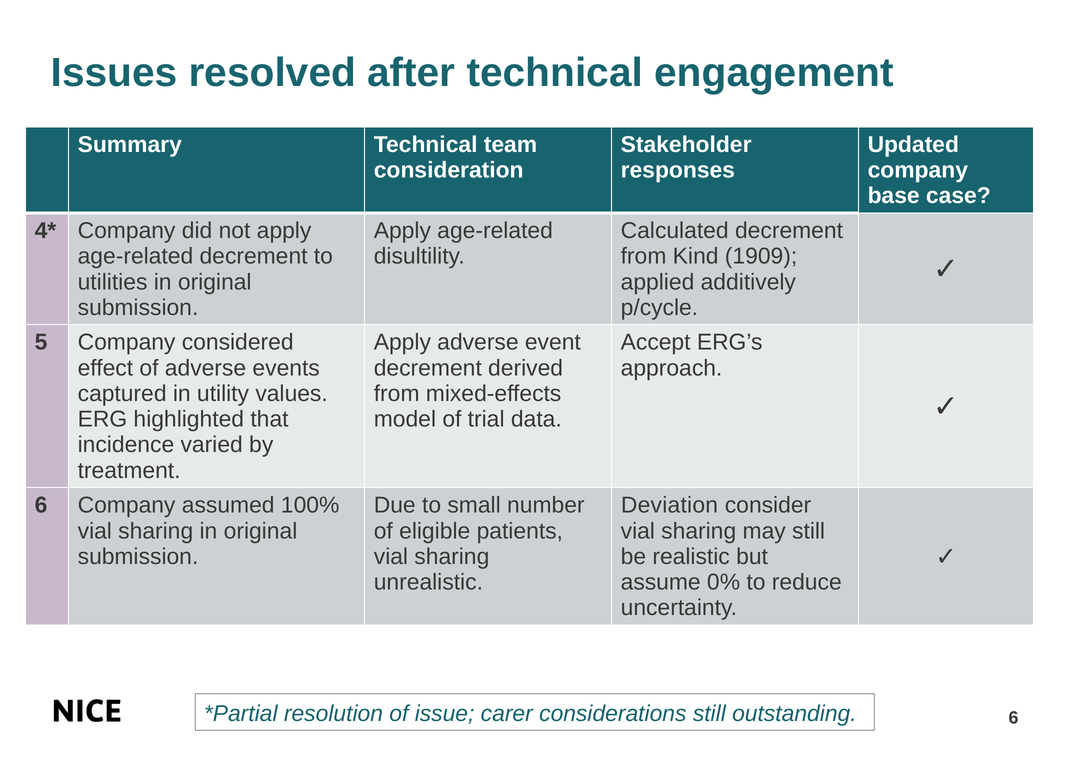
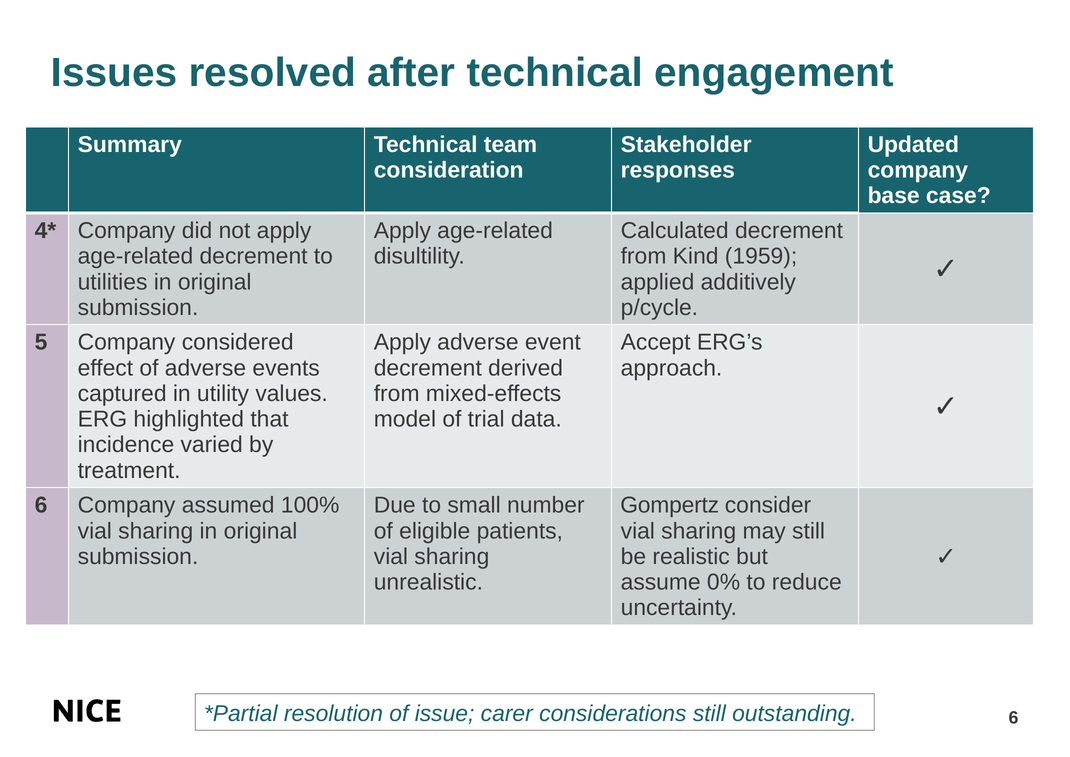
1909: 1909 -> 1959
Deviation: Deviation -> Gompertz
